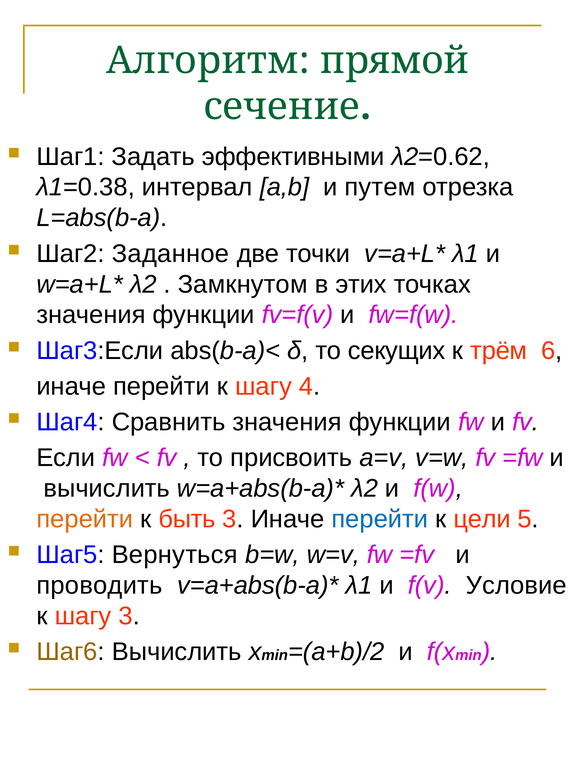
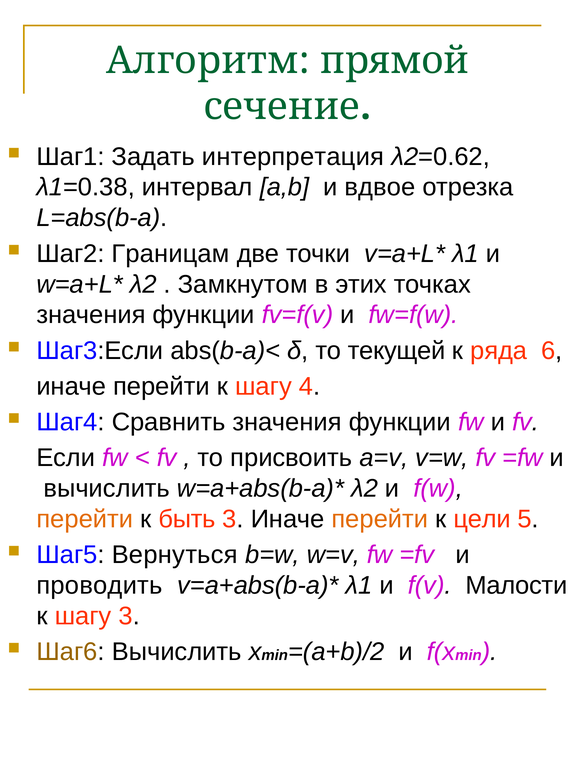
эффективными: эффективными -> интерпретация
путем: путем -> вдвое
Заданное: Заданное -> Границам
секущих: секущих -> текущей
трём: трём -> ряда
перейти at (380, 520) colour: blue -> orange
Условие: Условие -> Малости
